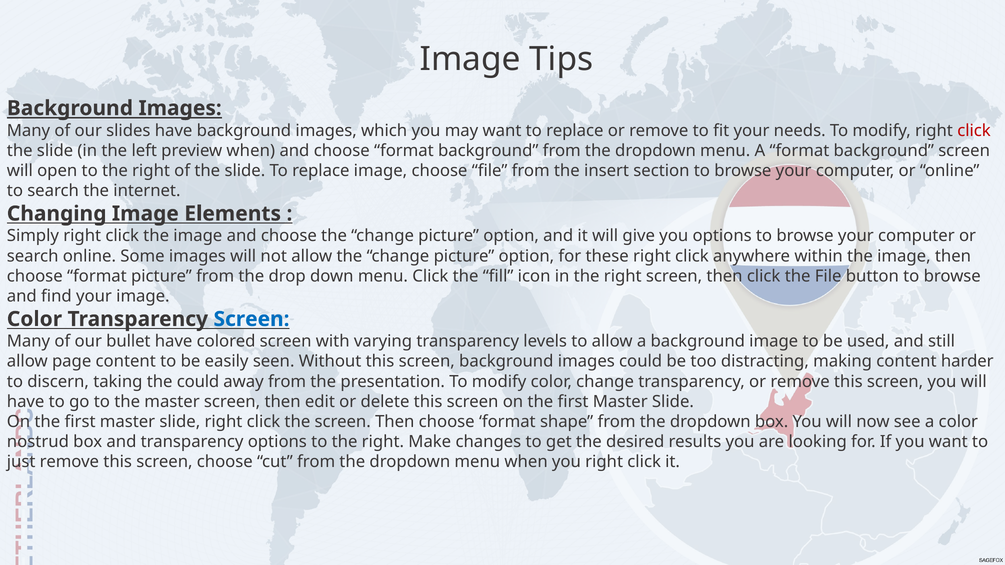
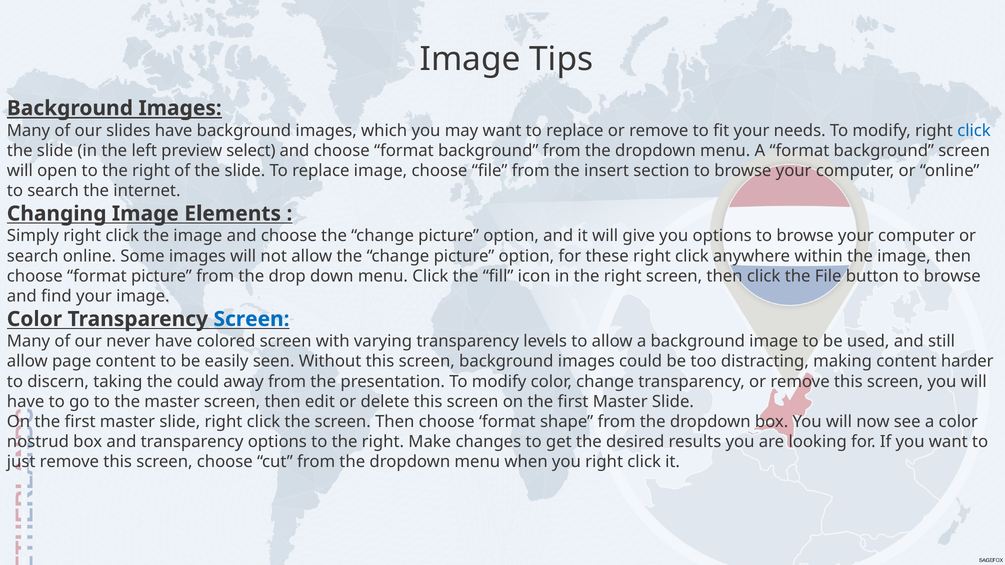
click at (974, 131) colour: red -> blue
preview when: when -> select
bullet: bullet -> never
